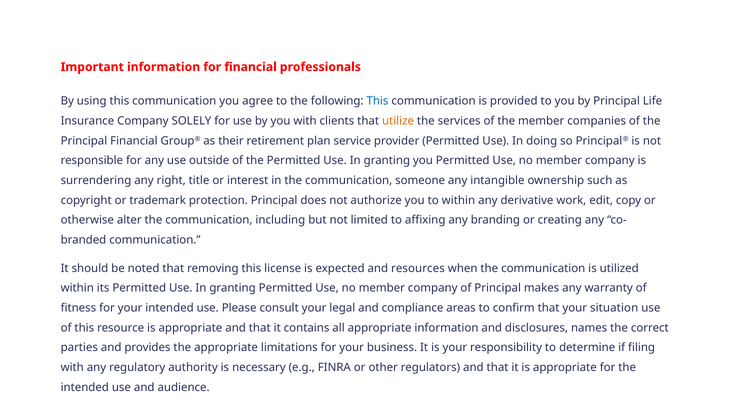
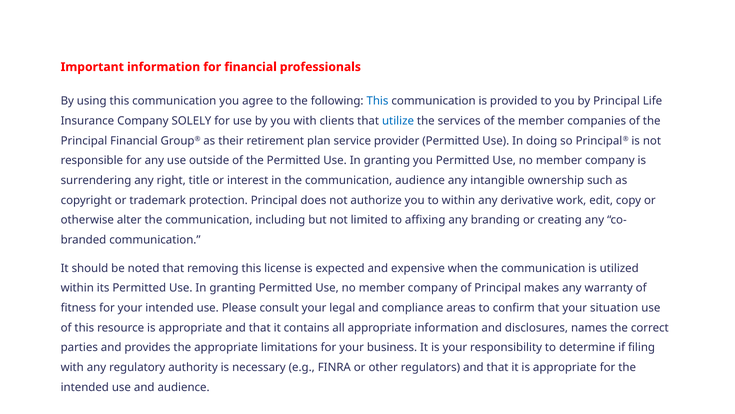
utilize colour: orange -> blue
communication someone: someone -> audience
resources: resources -> expensive
